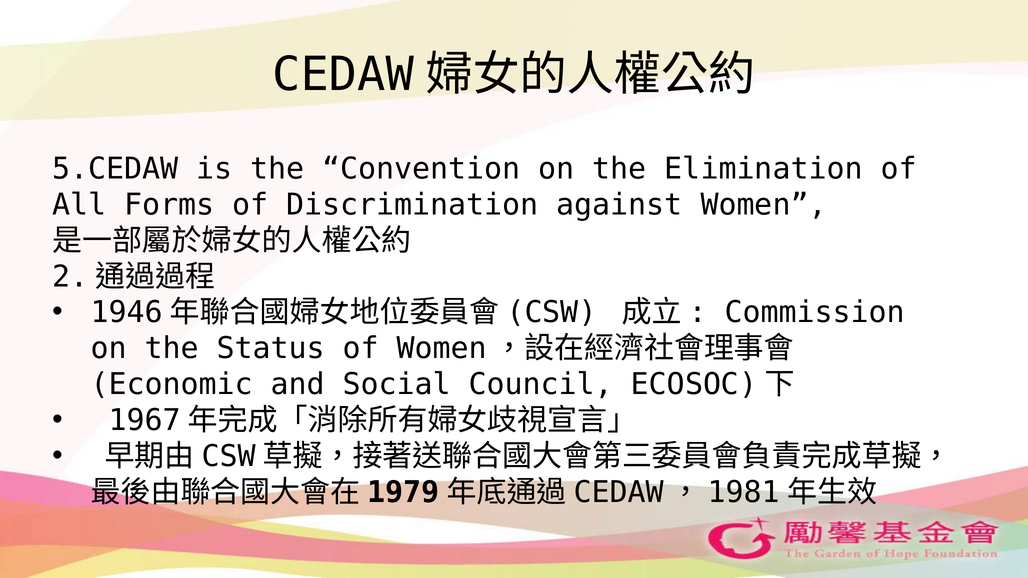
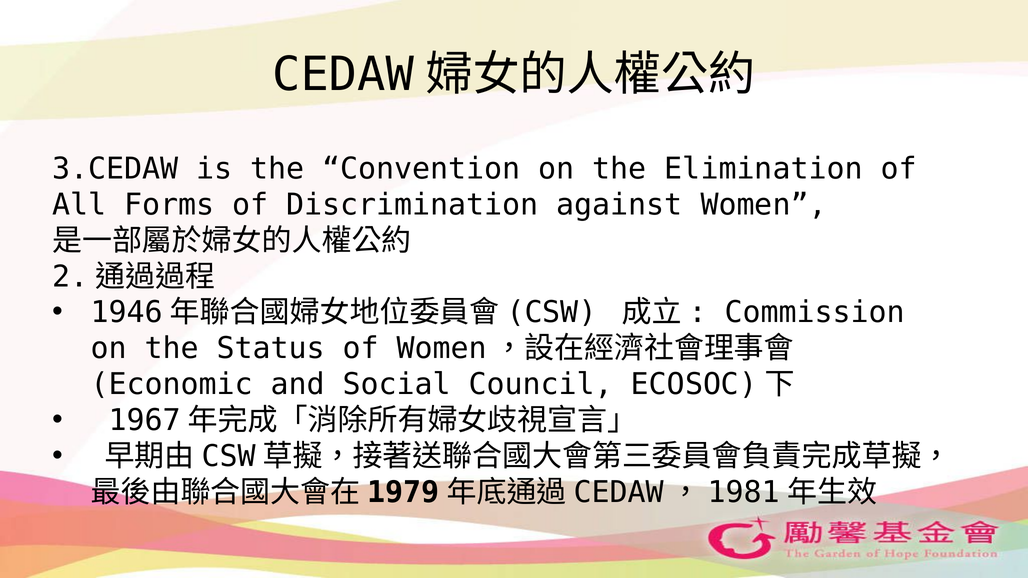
5.CEDAW: 5.CEDAW -> 3.CEDAW
